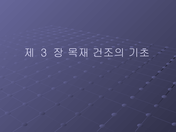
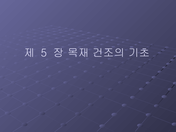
3: 3 -> 5
